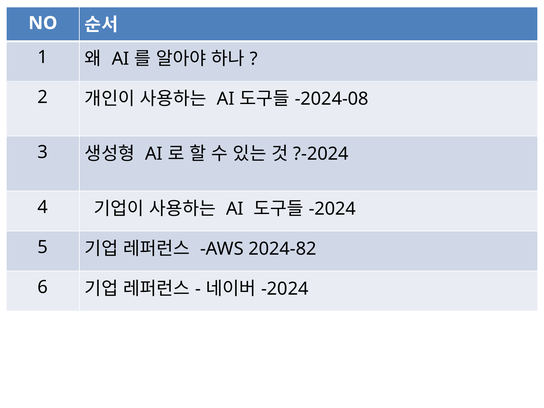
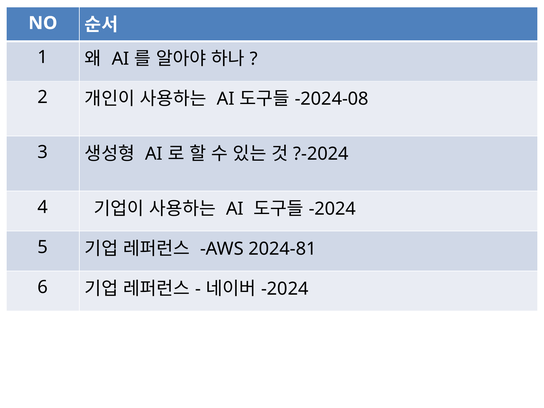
2024-82: 2024-82 -> 2024-81
